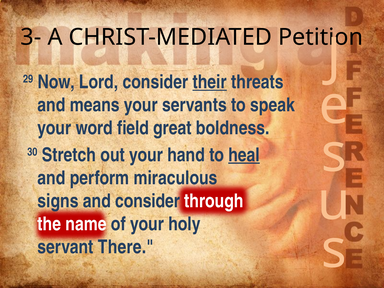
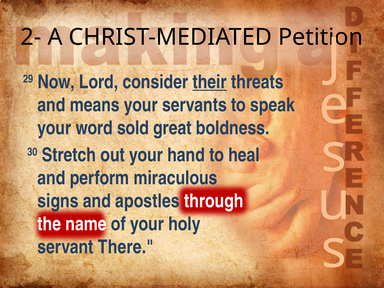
3-: 3- -> 2-
field: field -> sold
heal underline: present -> none
and consider: consider -> apostles
